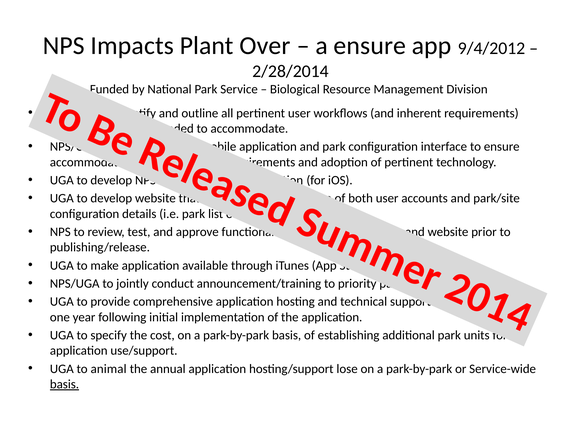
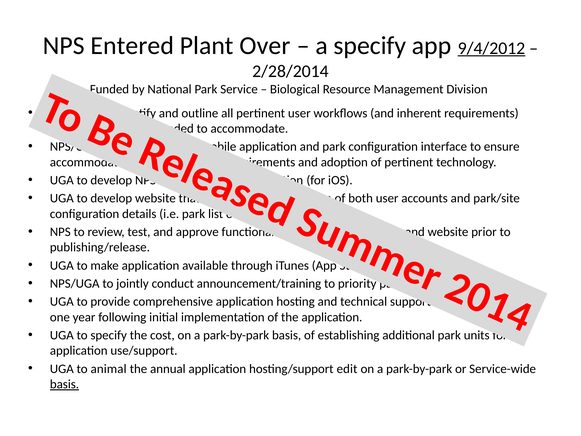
Impacts: Impacts -> Entered
a ensure: ensure -> specify
9/4/2012 underline: none -> present
lose: lose -> edit
